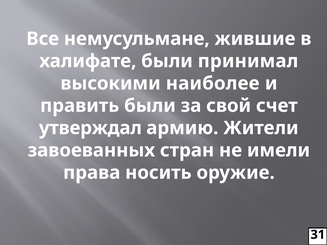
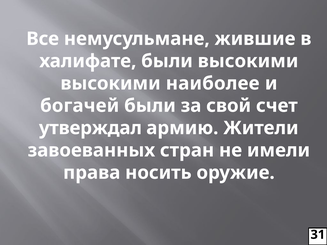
были принимал: принимал -> высокими
править: править -> богачей
